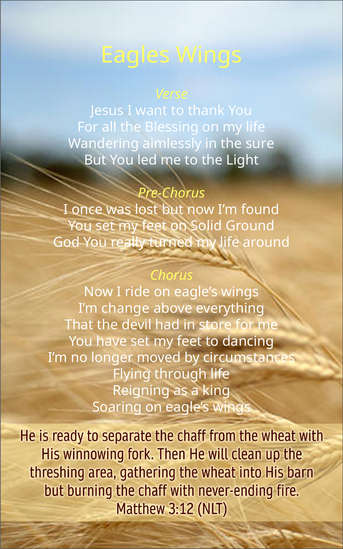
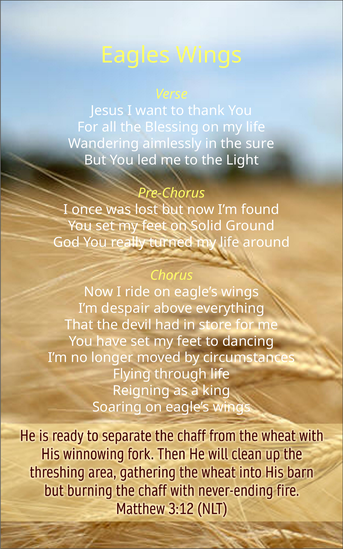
change: change -> despair
